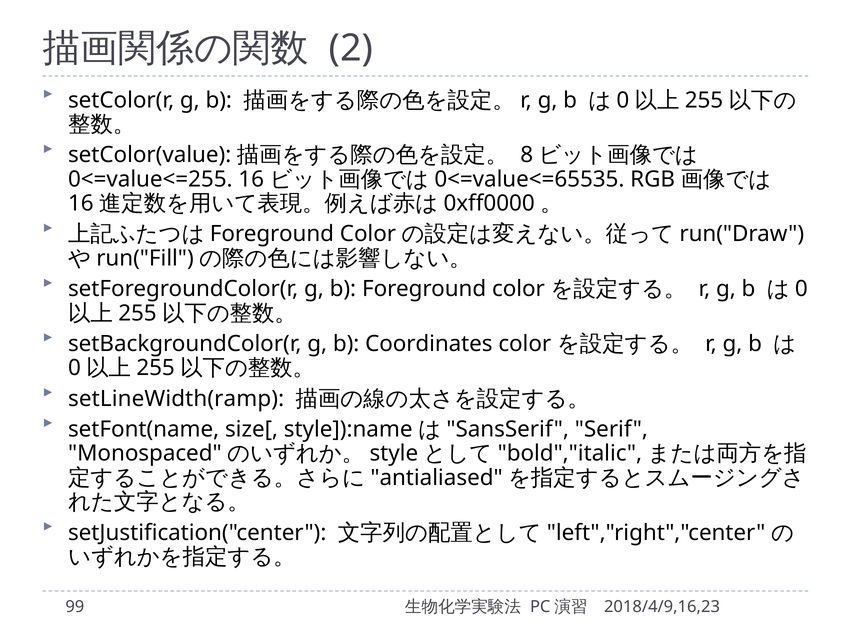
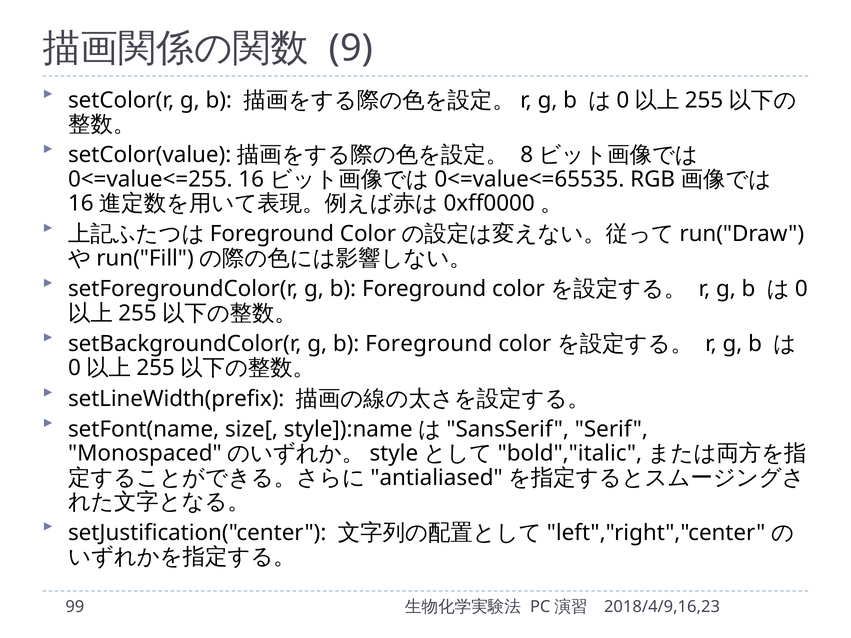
2: 2 -> 9
setBackgroundColor(r g b Coordinates: Coordinates -> Foreground
setLineWidth(ramp: setLineWidth(ramp -> setLineWidth(prefix
